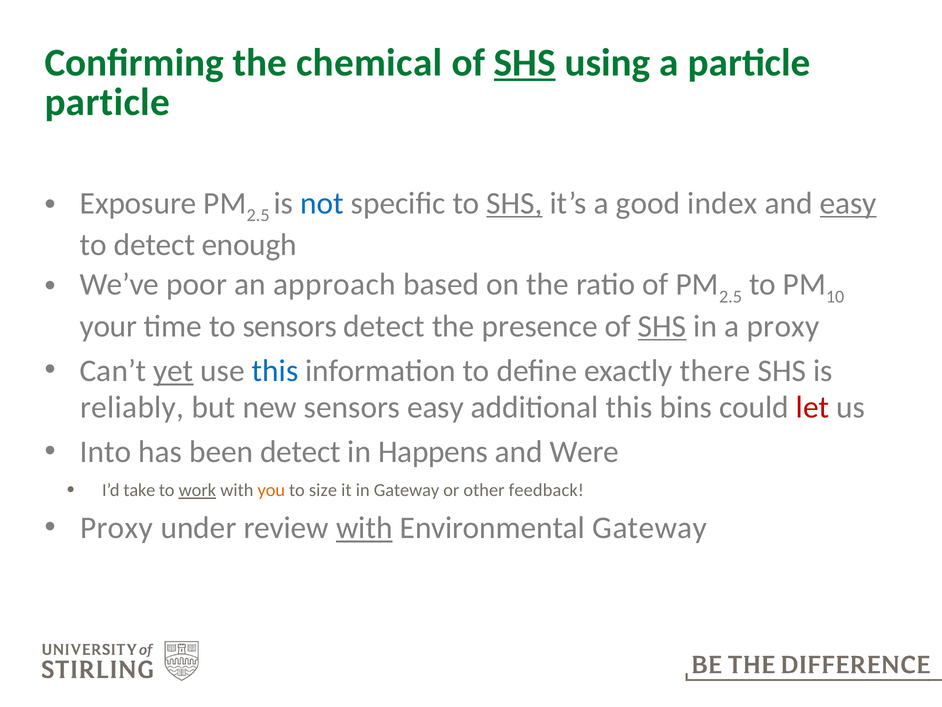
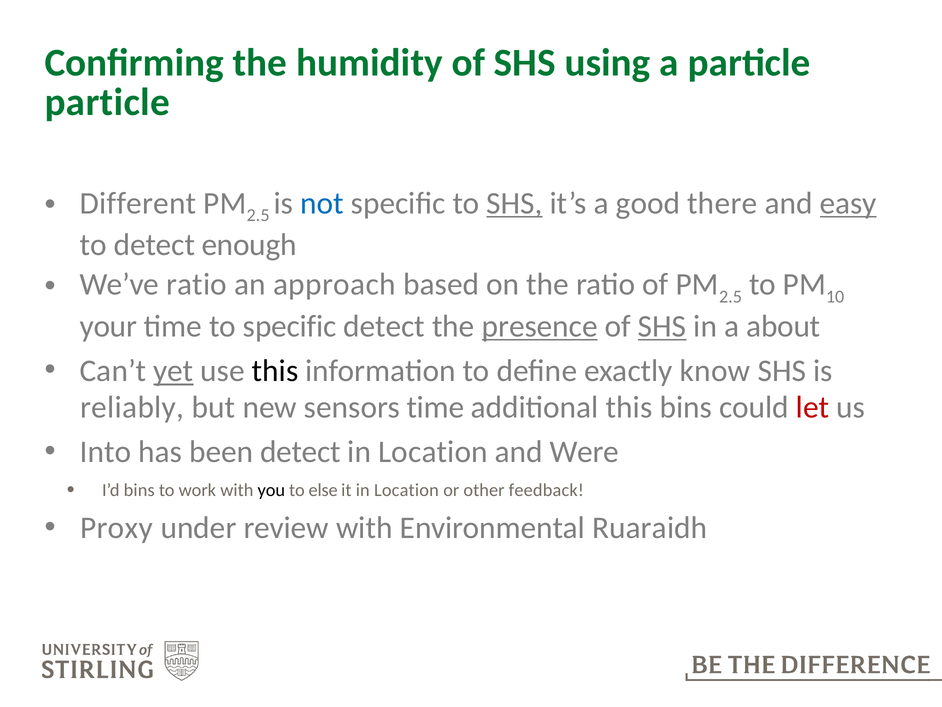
chemical: chemical -> humidity
SHS at (525, 63) underline: present -> none
Exposure: Exposure -> Different
index: index -> there
We’ve poor: poor -> ratio
to sensors: sensors -> specific
presence underline: none -> present
a proxy: proxy -> about
this at (275, 371) colour: blue -> black
there: there -> know
sensors easy: easy -> time
Happens at (433, 452): Happens -> Location
I’d take: take -> bins
work underline: present -> none
you colour: orange -> black
size: size -> else
it in Gateway: Gateway -> Location
with at (364, 528) underline: present -> none
Environmental Gateway: Gateway -> Ruaraidh
